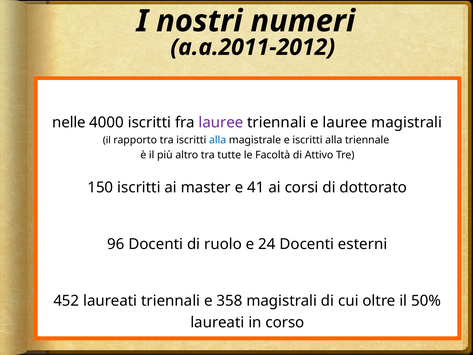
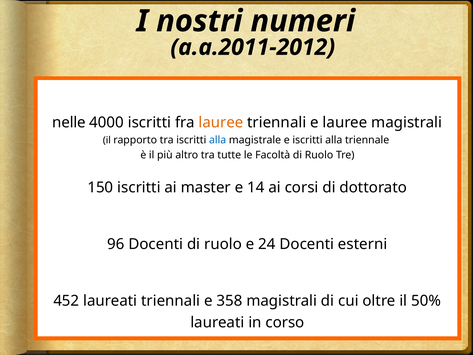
lauree at (221, 122) colour: purple -> orange
Facoltà di Attivo: Attivo -> Ruolo
41: 41 -> 14
